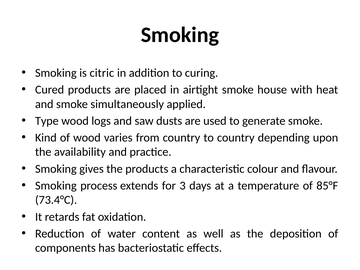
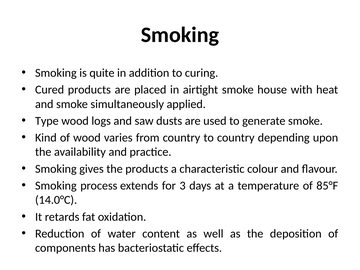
citric: citric -> quite
73.4°C: 73.4°C -> 14.0°C
